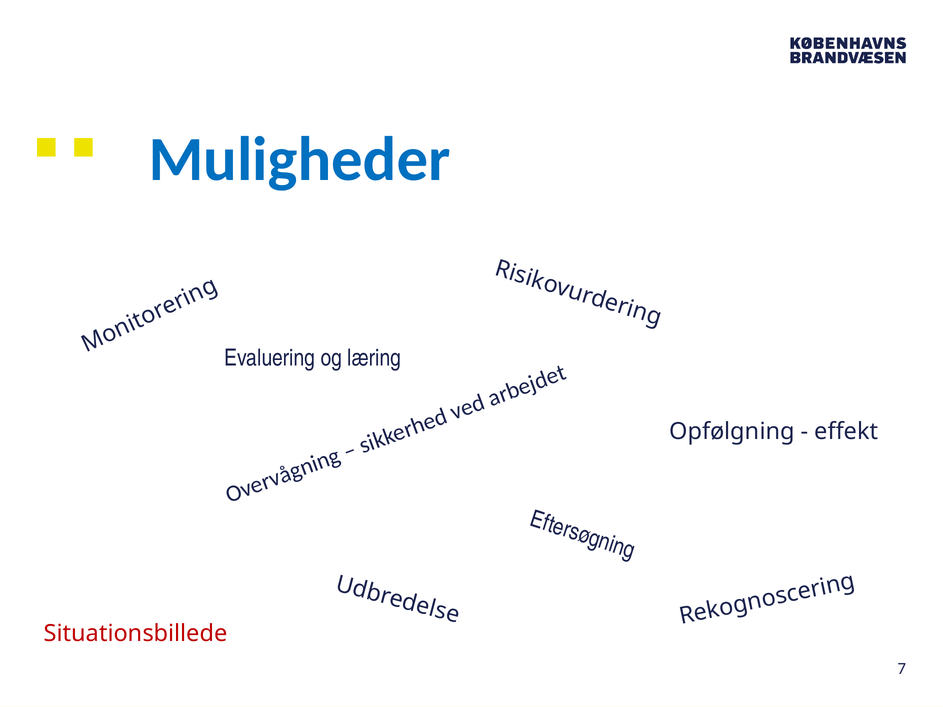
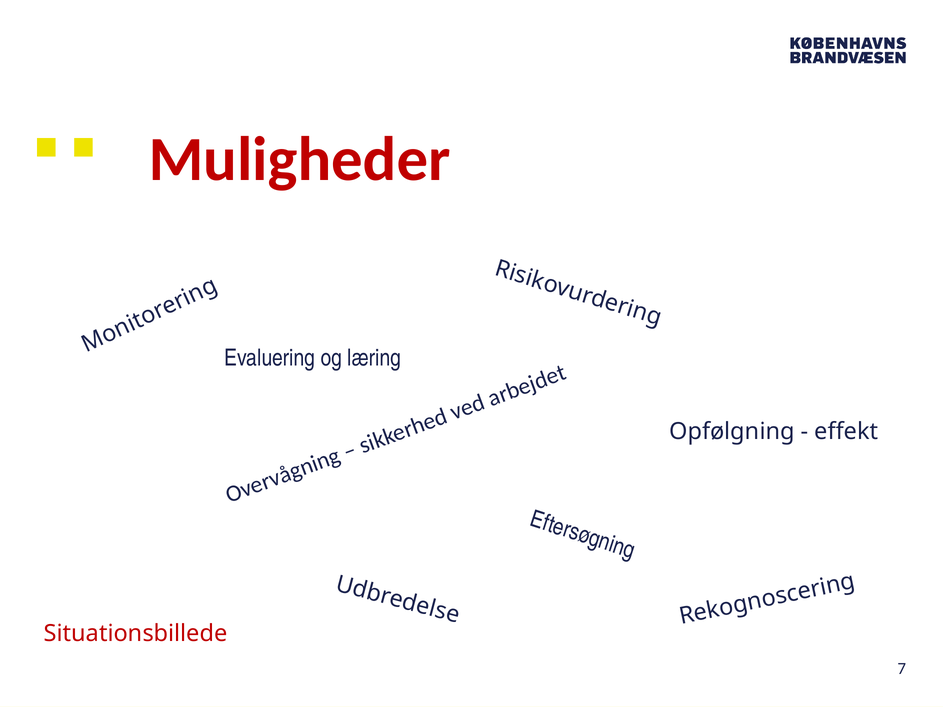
Muligheder colour: blue -> red
